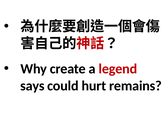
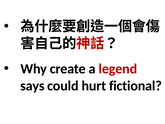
remains: remains -> fictional
